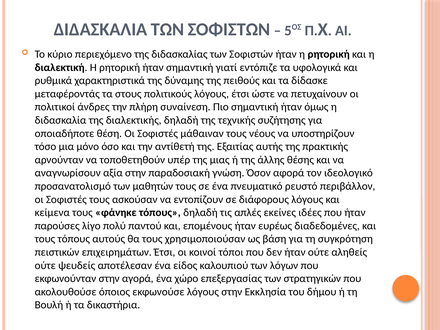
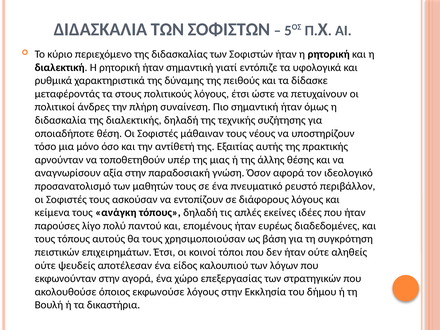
φάνηκε: φάνηκε -> ανάγκη
